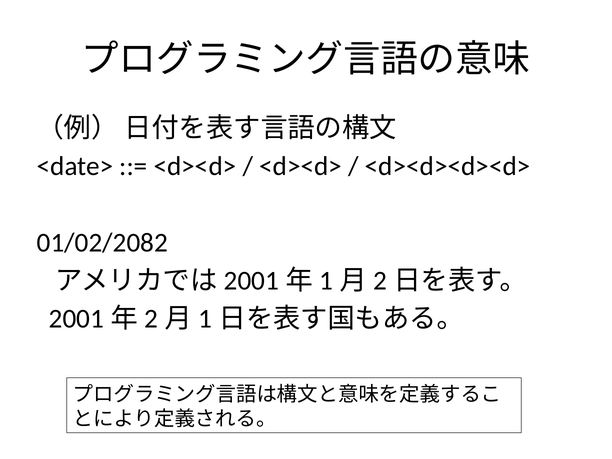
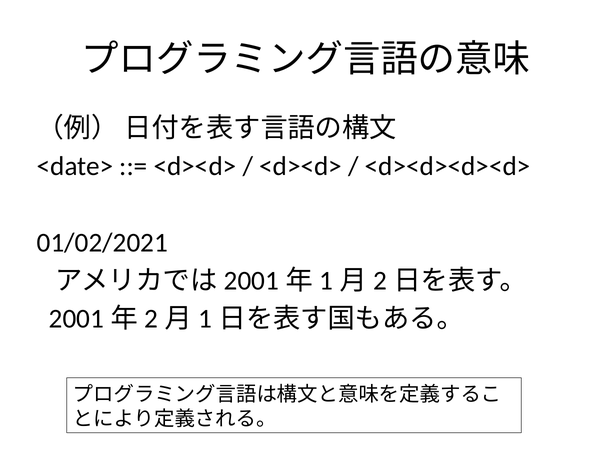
01/02/2082: 01/02/2082 -> 01/02/2021
